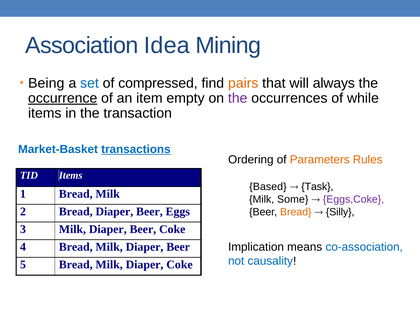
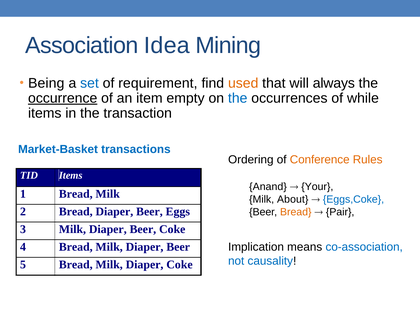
compressed: compressed -> requirement
pairs: pairs -> used
the at (238, 98) colour: purple -> blue
transactions underline: present -> none
Parameters: Parameters -> Conference
Based: Based -> Anand
Task: Task -> Your
Some: Some -> About
Eggs,Coke colour: purple -> blue
Silly: Silly -> Pair
